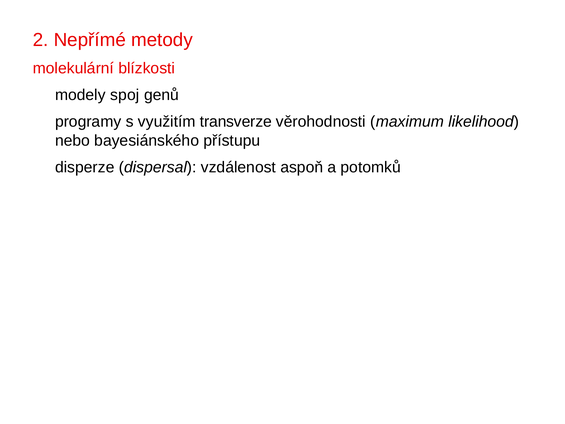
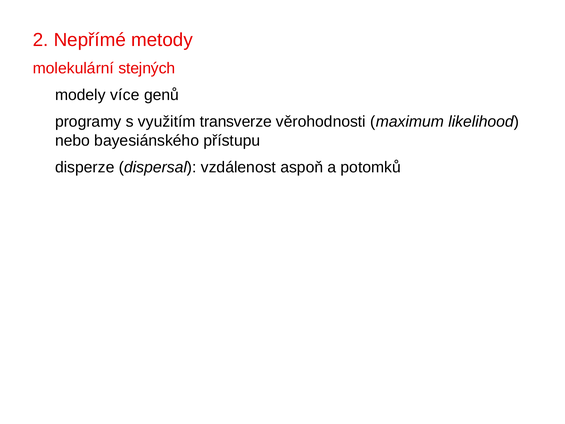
blízkosti: blízkosti -> stejných
spoj: spoj -> více
